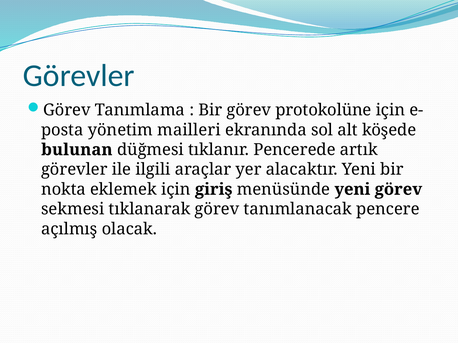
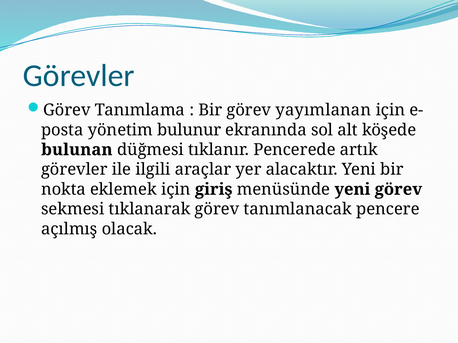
protokolüne: protokolüne -> yayımlanan
mailleri: mailleri -> bulunur
